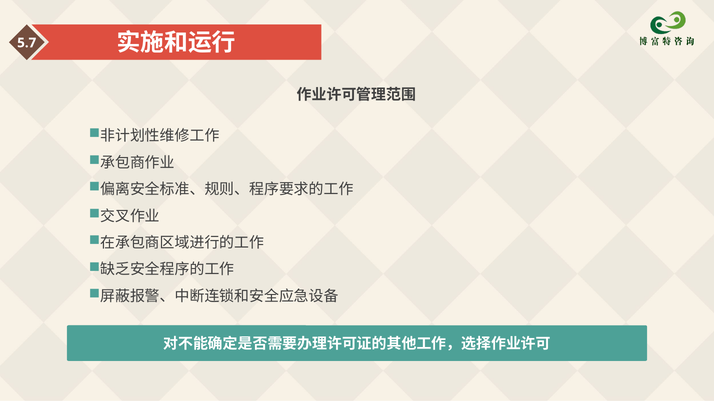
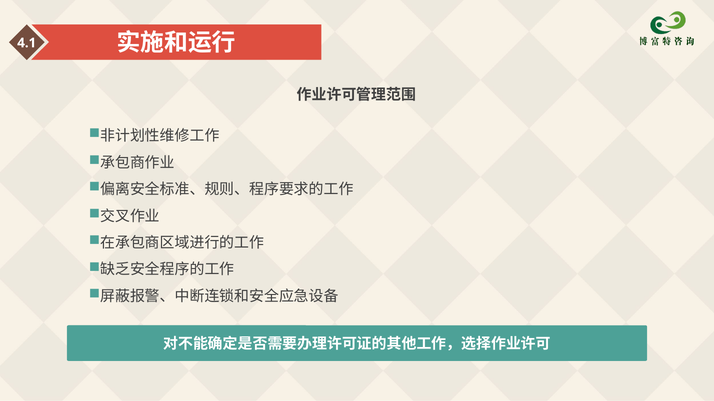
5.7: 5.7 -> 4.1
